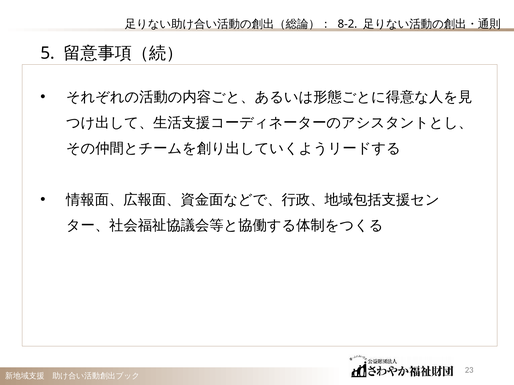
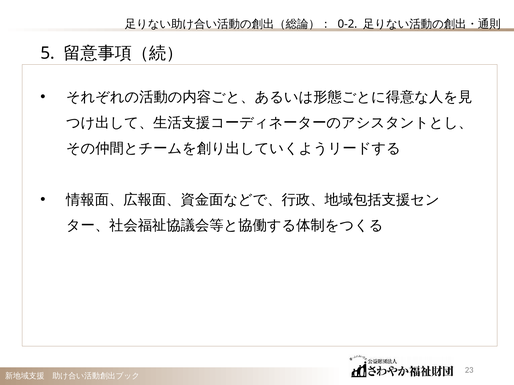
8-2: 8-2 -> 0-2
